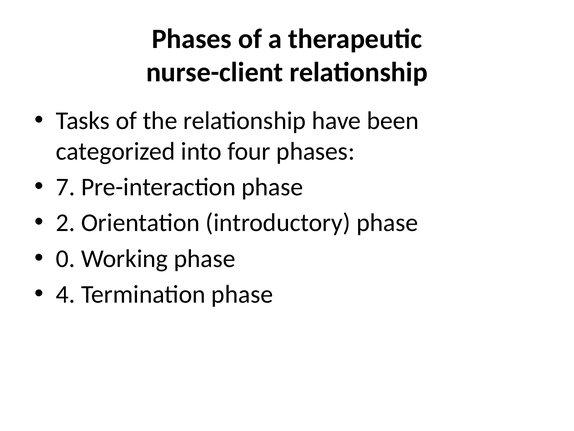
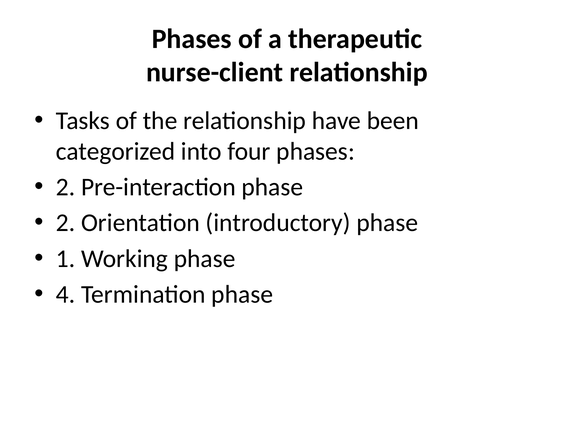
7 at (66, 187): 7 -> 2
0: 0 -> 1
